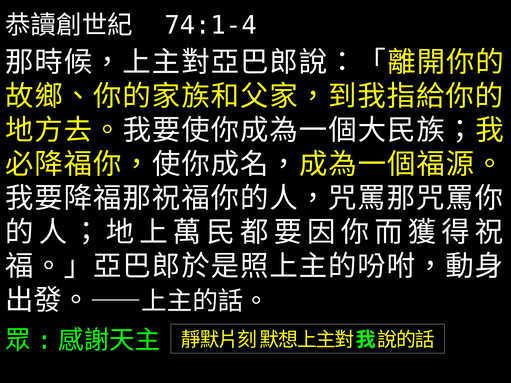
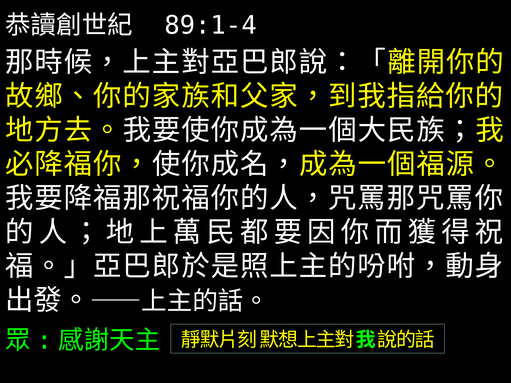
74:1-4: 74:1-4 -> 89:1-4
